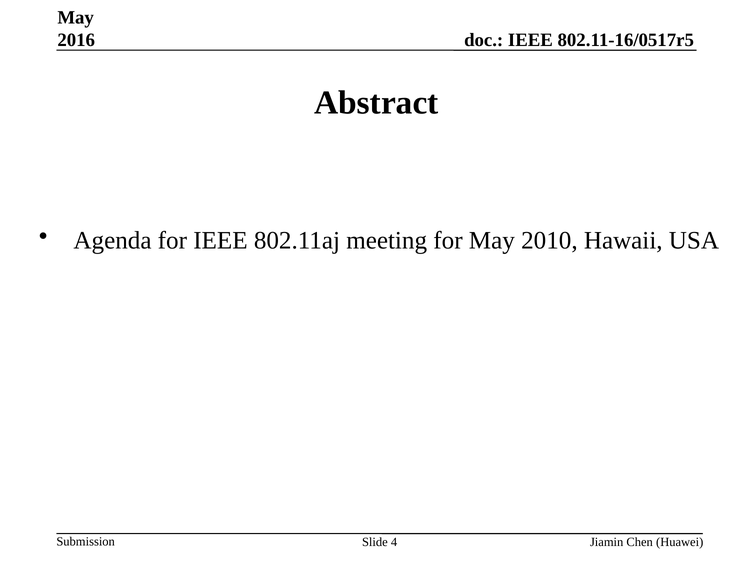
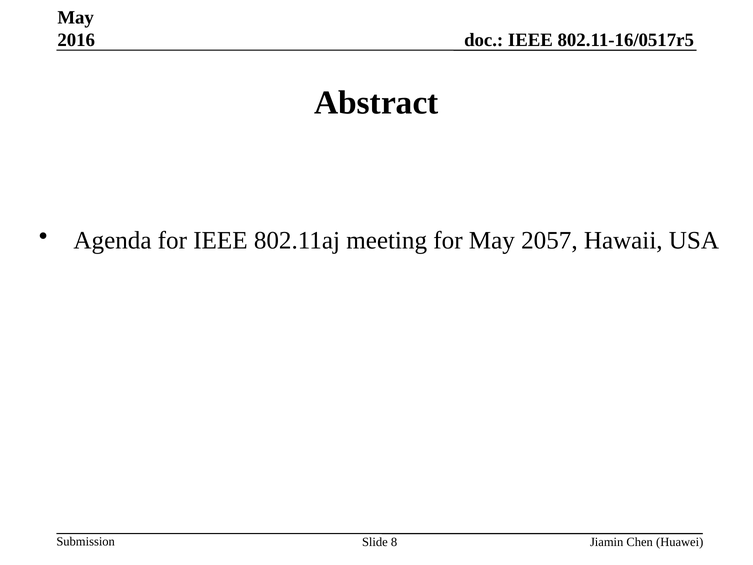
2010: 2010 -> 2057
4: 4 -> 8
